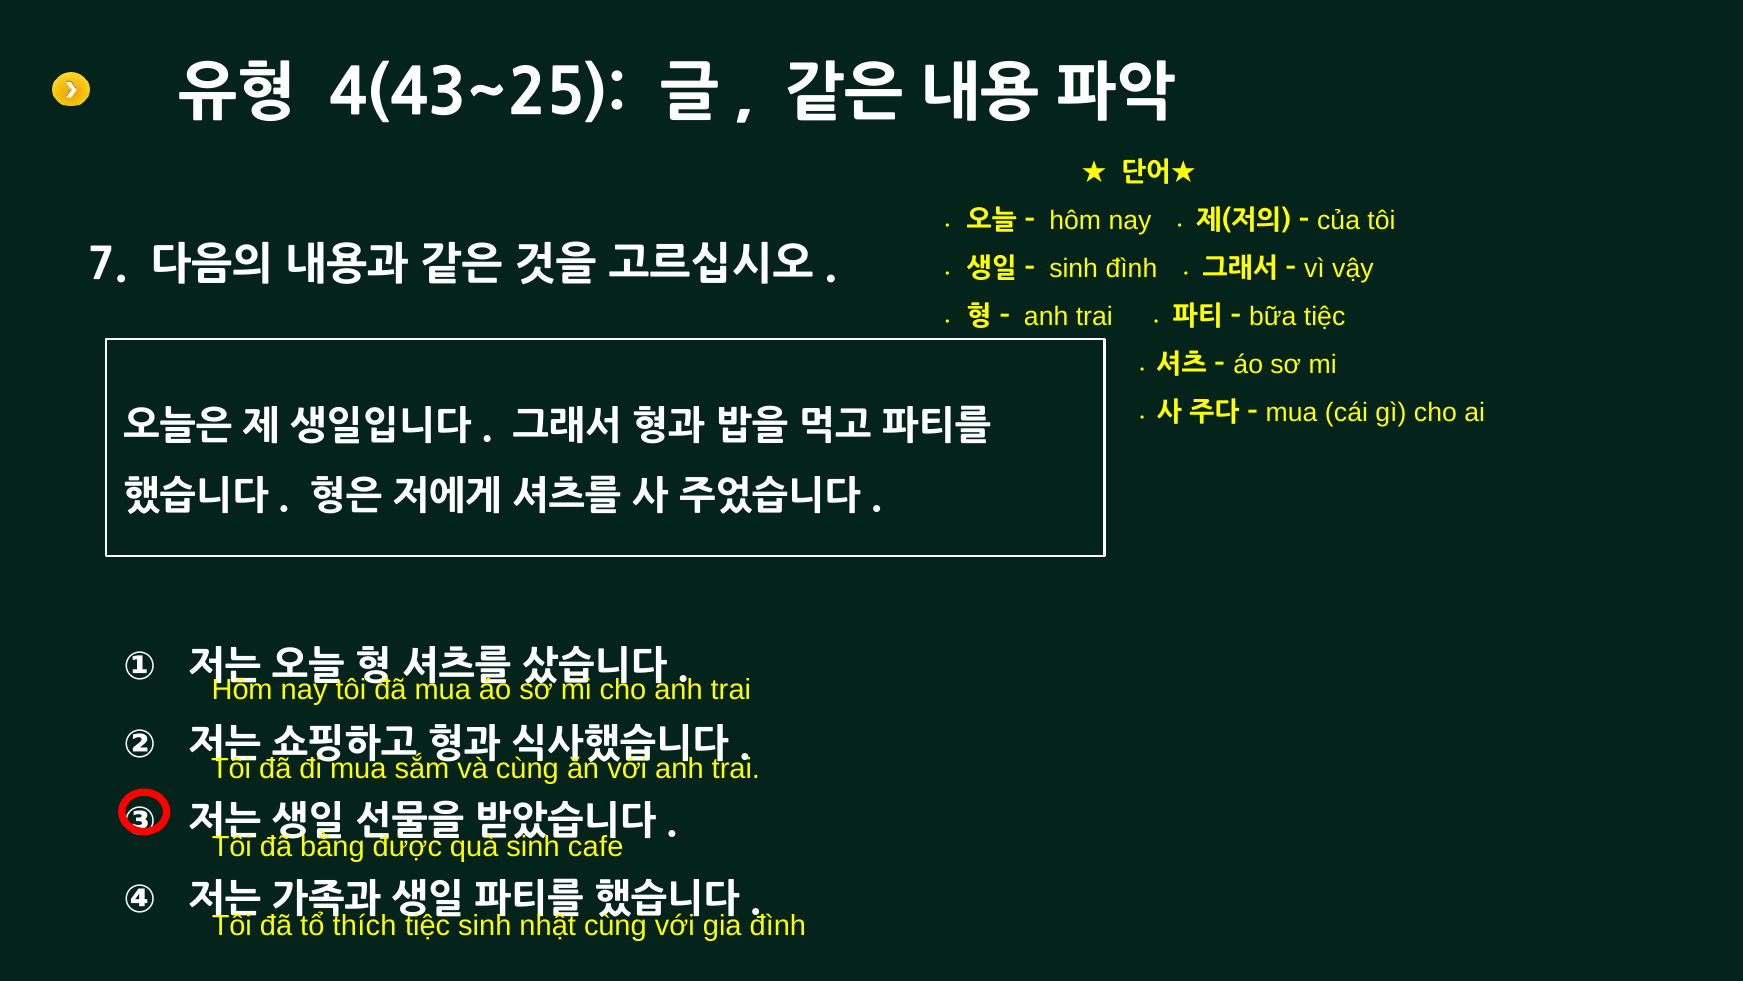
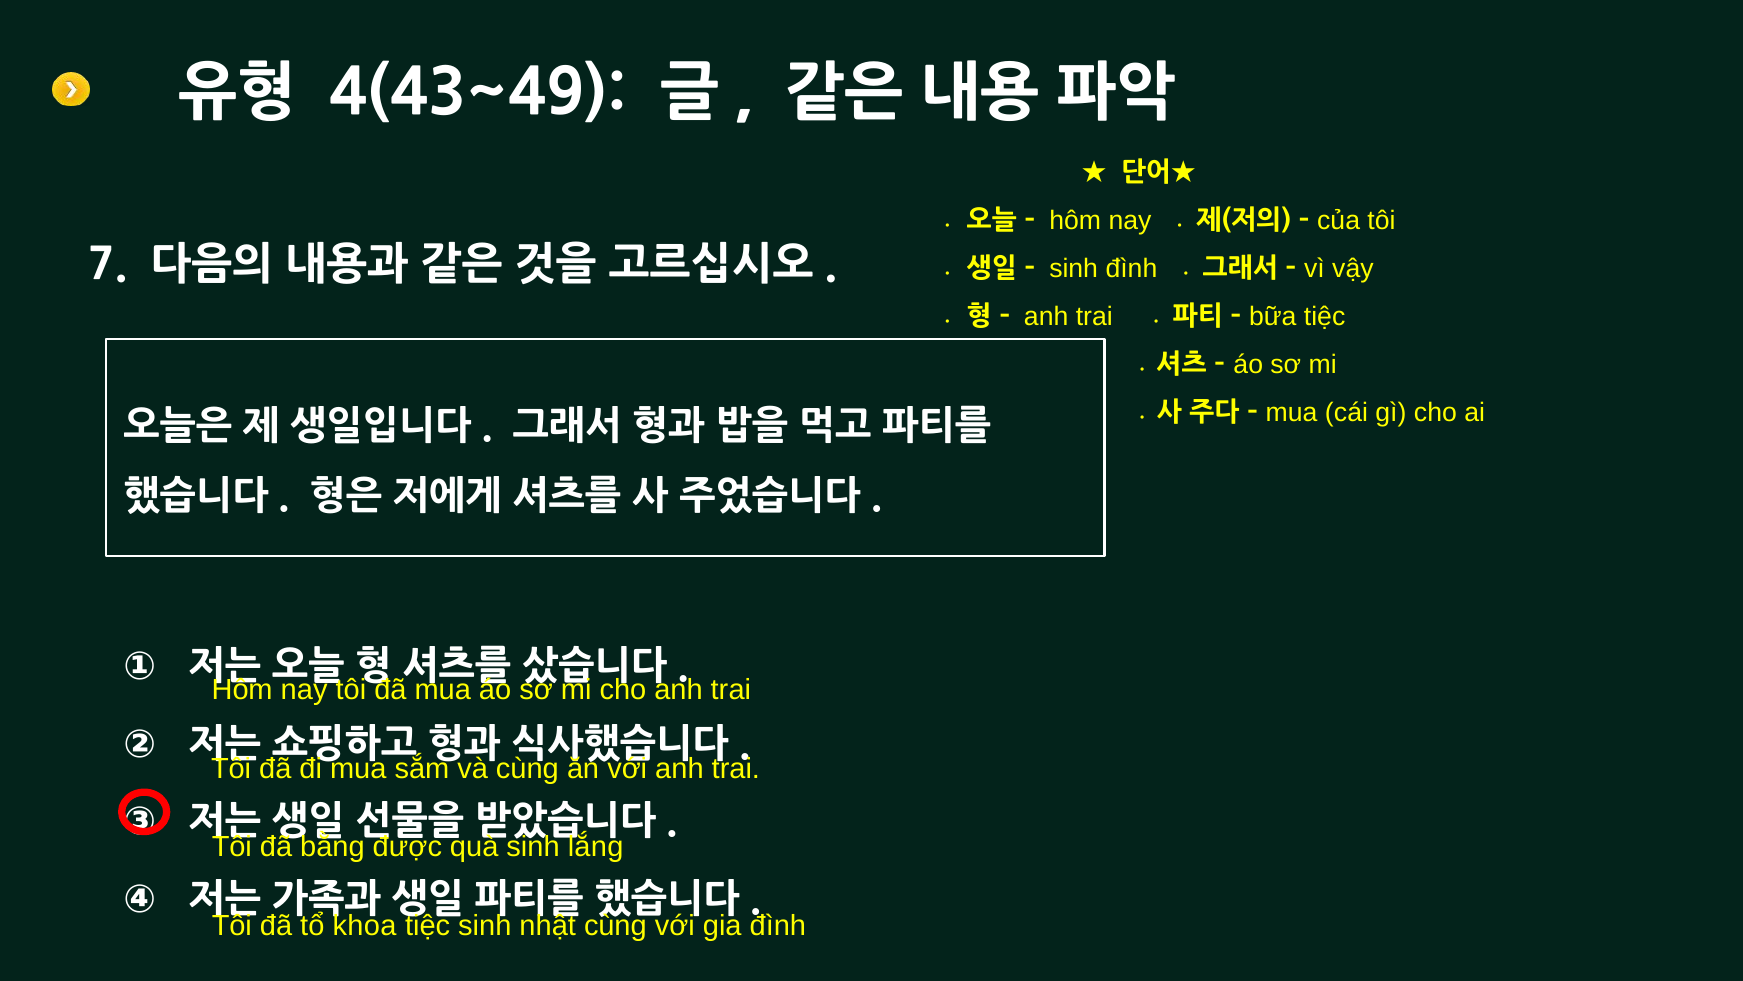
4(43~25: 4(43~25 -> 4(43~49
cafe: cafe -> lắng
thích: thích -> khoa
